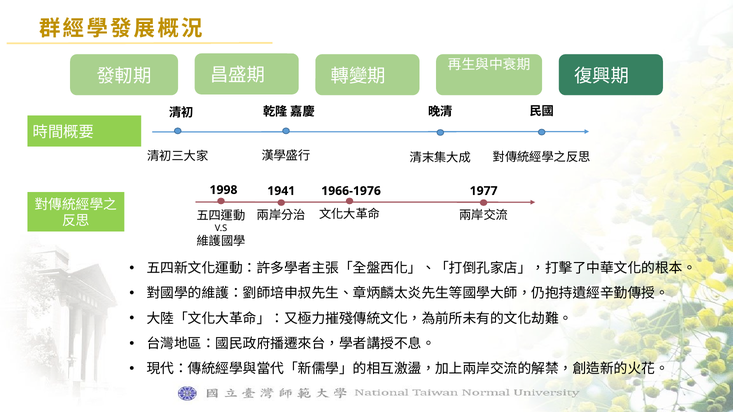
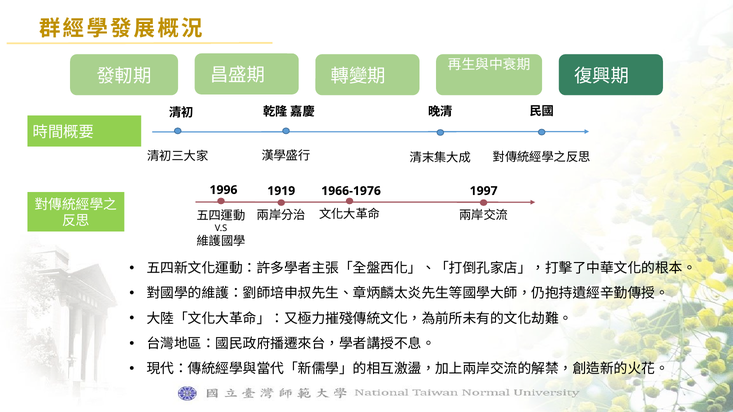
1998: 1998 -> 1996
1977: 1977 -> 1997
1941: 1941 -> 1919
